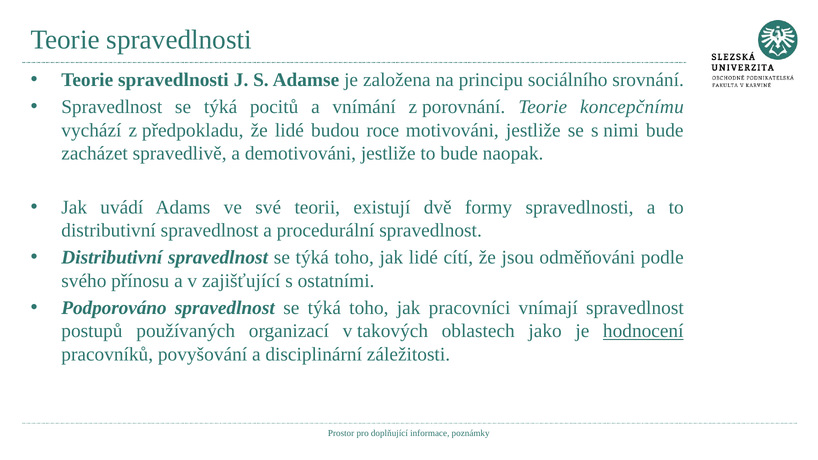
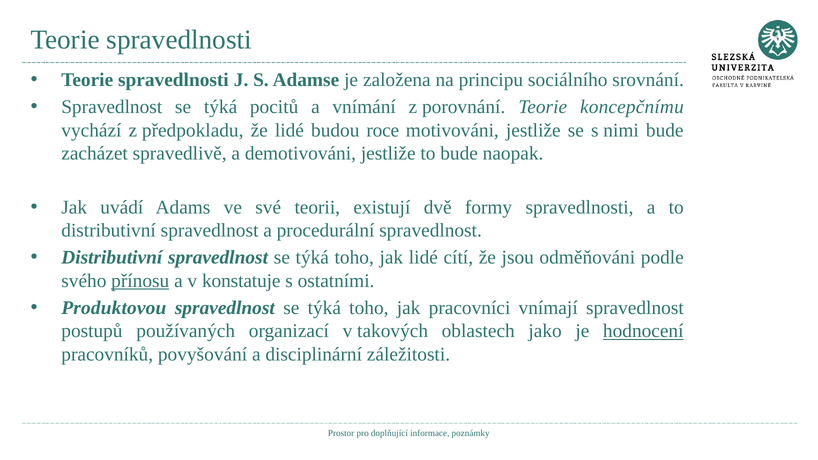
přínosu underline: none -> present
zajišťující: zajišťující -> konstatuje
Podporováno: Podporováno -> Produktovou
